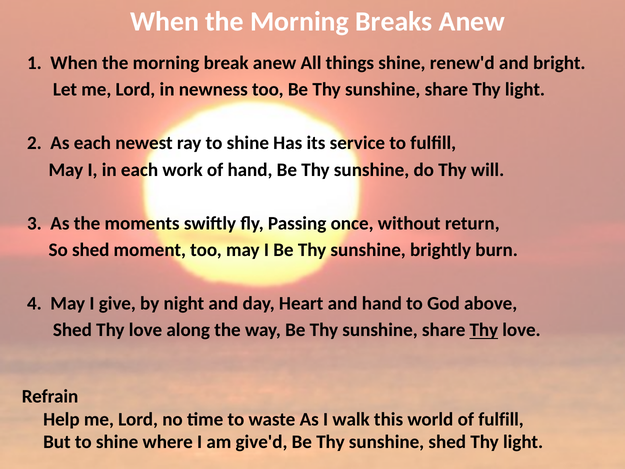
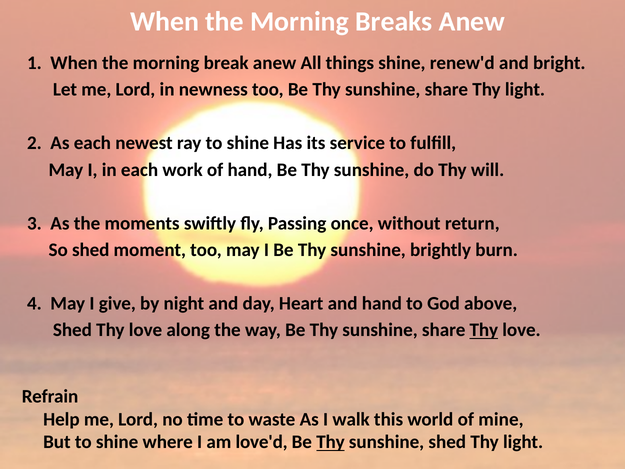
of fulfill: fulfill -> mine
give'd: give'd -> love'd
Thy at (330, 442) underline: none -> present
